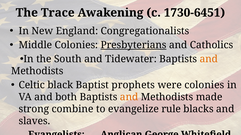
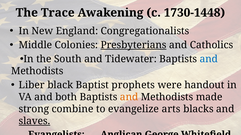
1730-6451: 1730-6451 -> 1730-1448
and at (209, 59) colour: orange -> blue
Celtic: Celtic -> Liber
were colonies: colonies -> handout
rule: rule -> arts
slaves underline: none -> present
